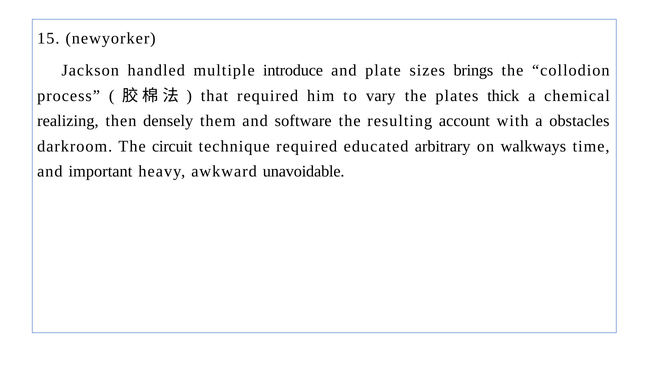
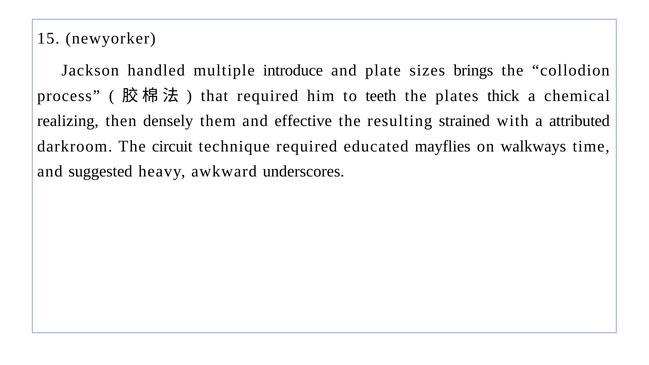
vary: vary -> teeth
software: software -> effective
account: account -> strained
obstacles: obstacles -> attributed
arbitrary: arbitrary -> mayflies
important: important -> suggested
unavoidable: unavoidable -> underscores
